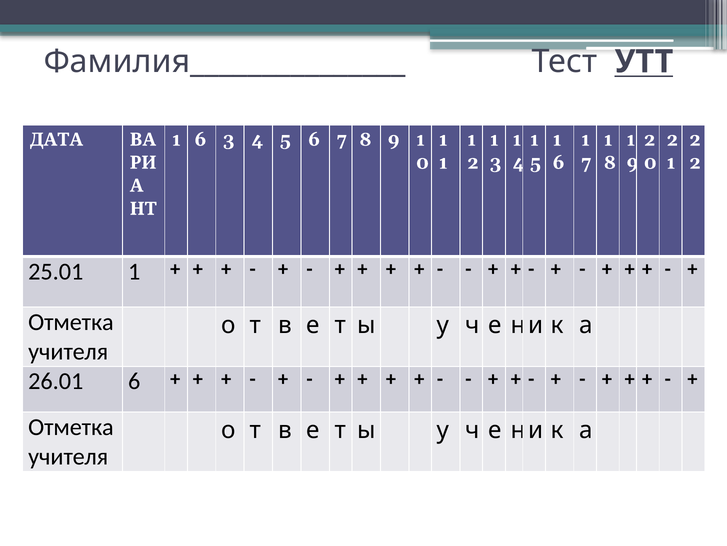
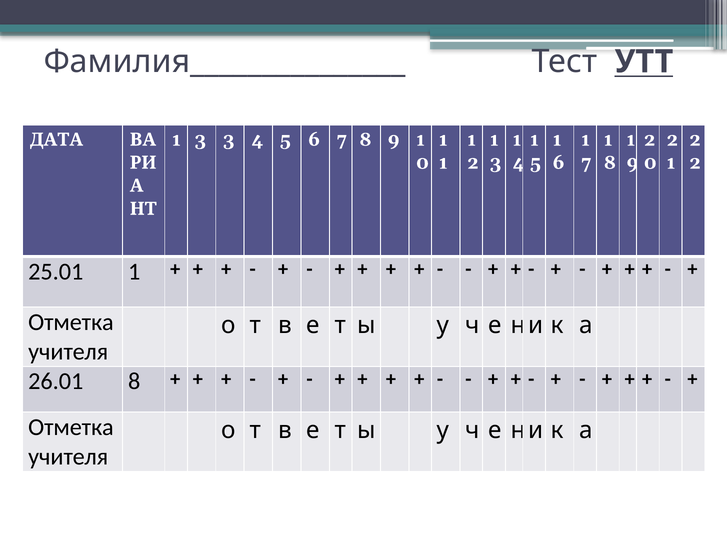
6 at (200, 139): 6 -> 3
26.01 6: 6 -> 8
